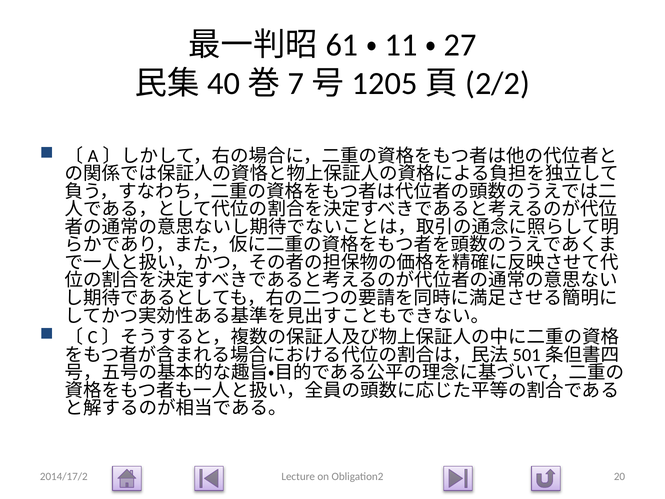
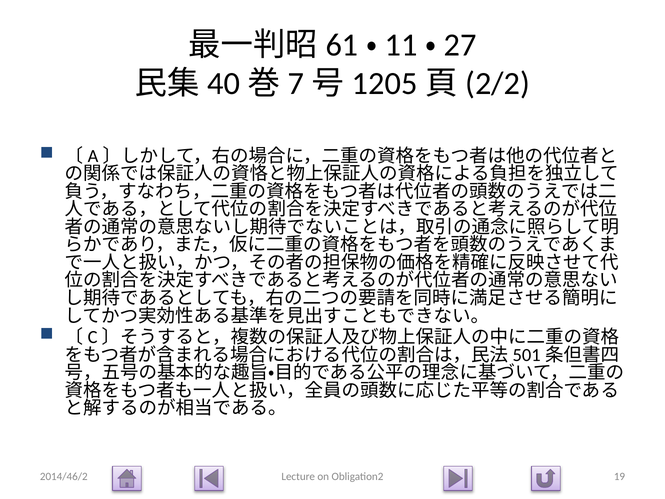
2014/17/2: 2014/17/2 -> 2014/46/2
20: 20 -> 19
